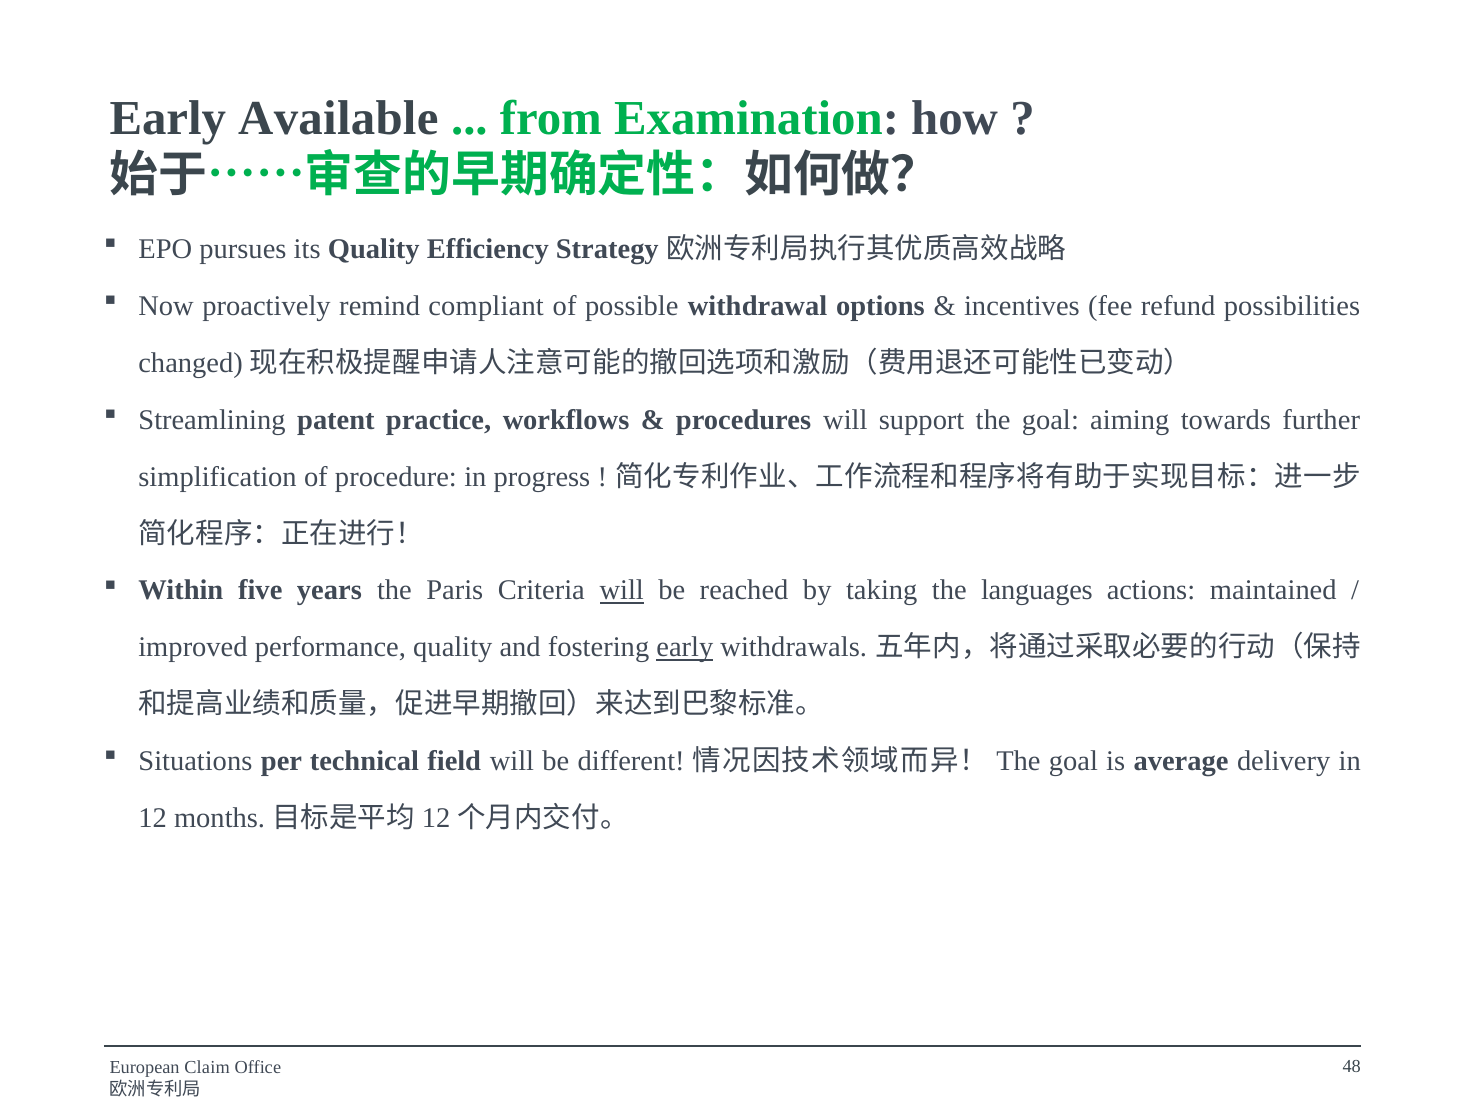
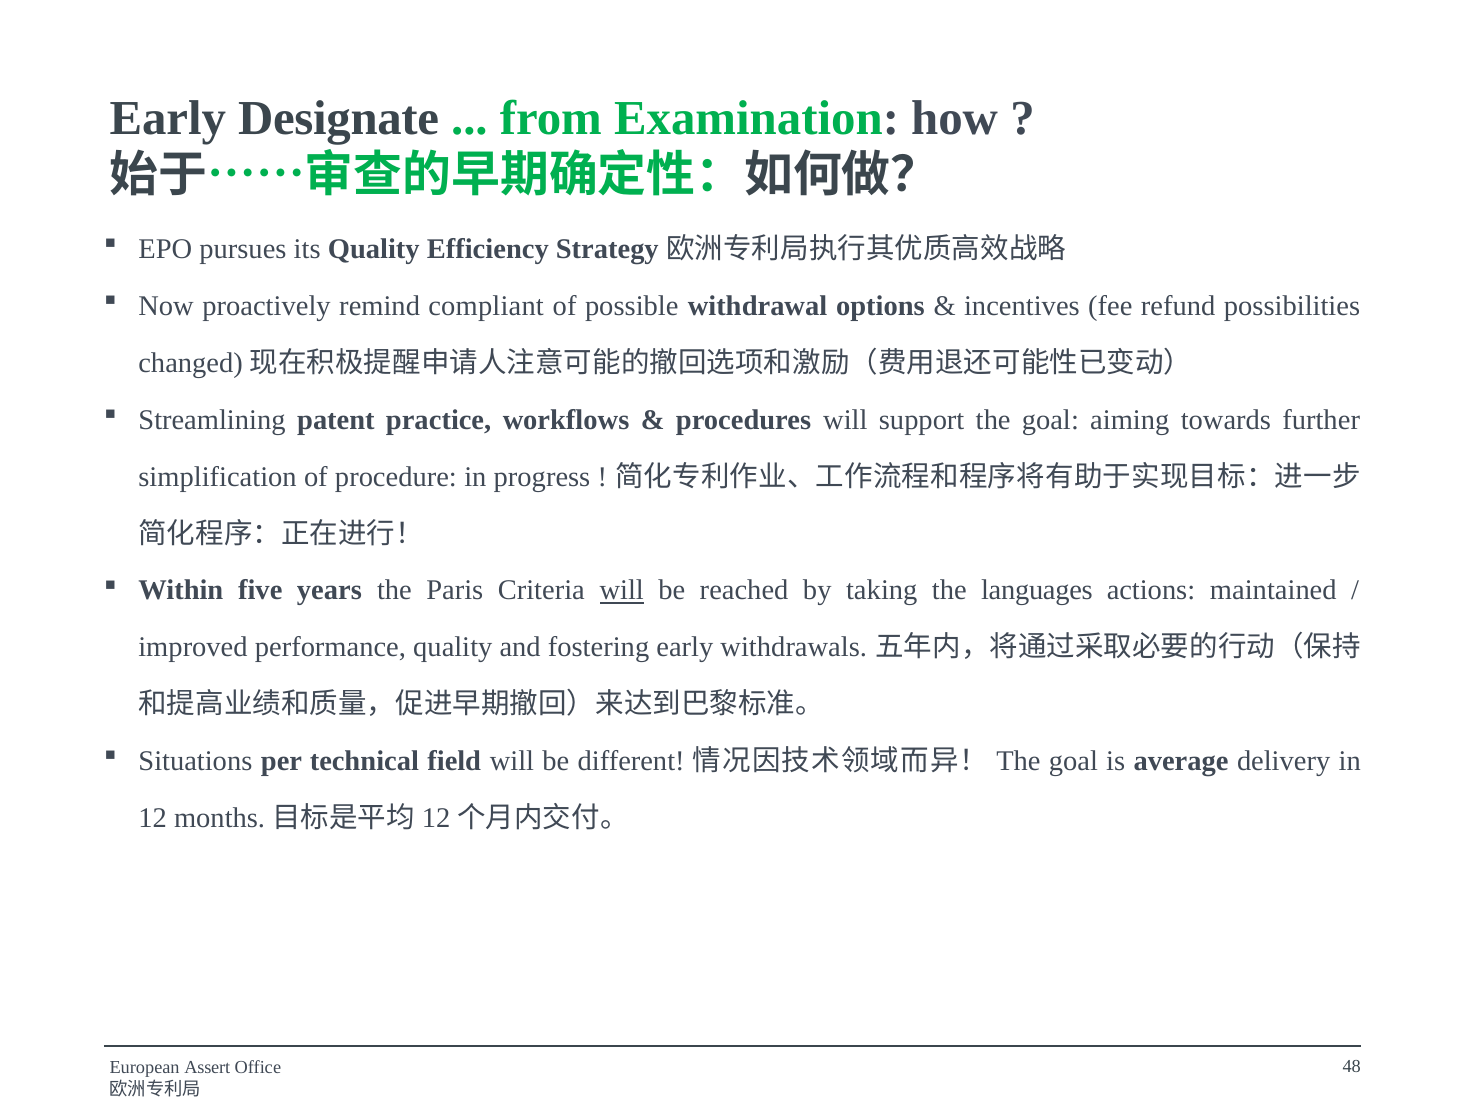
Available: Available -> Designate
early at (685, 648) underline: present -> none
Claim: Claim -> Assert
